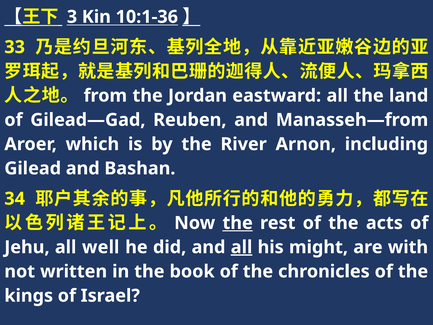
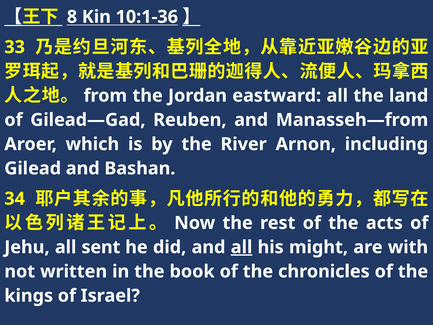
3: 3 -> 8
the at (238, 223) underline: present -> none
well: well -> sent
